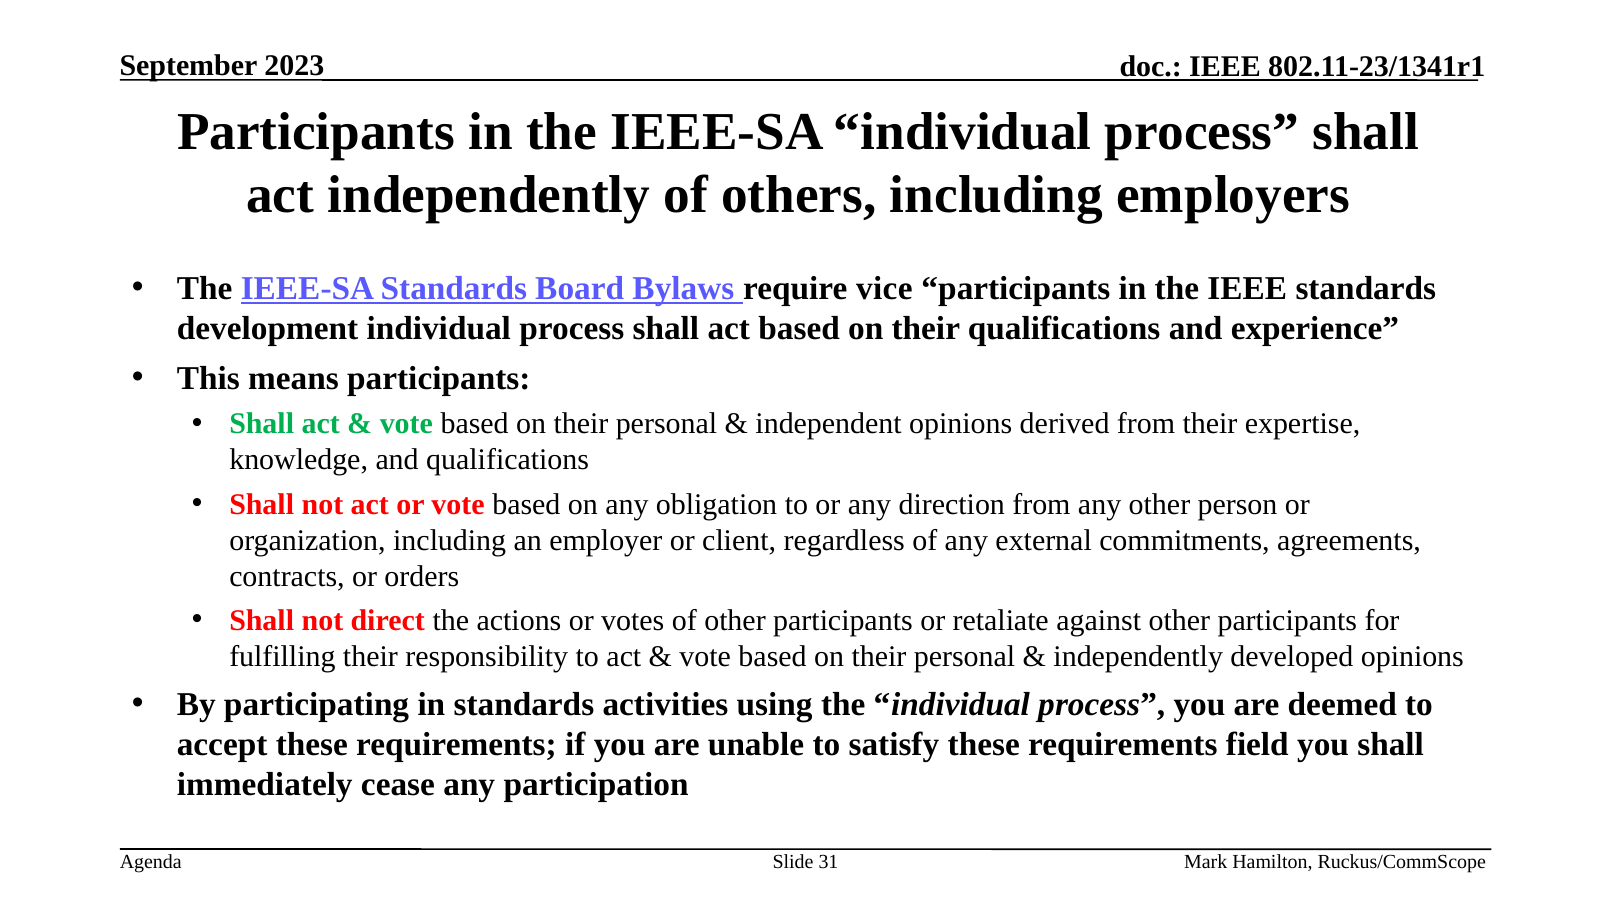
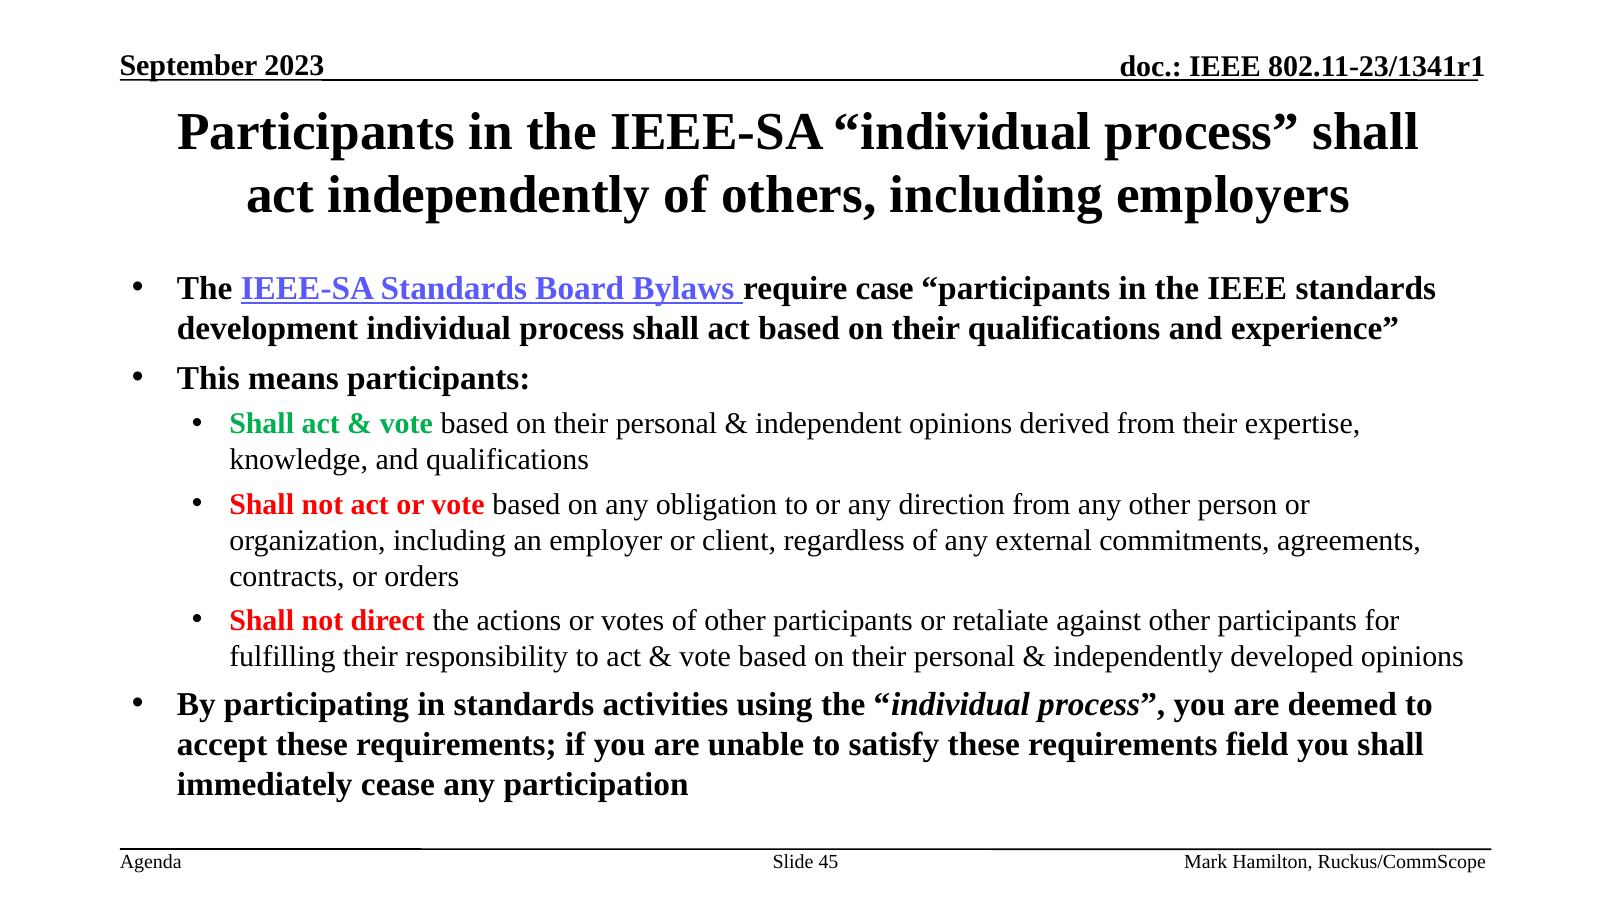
vice: vice -> case
31: 31 -> 45
